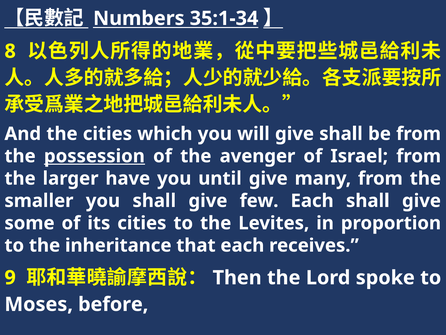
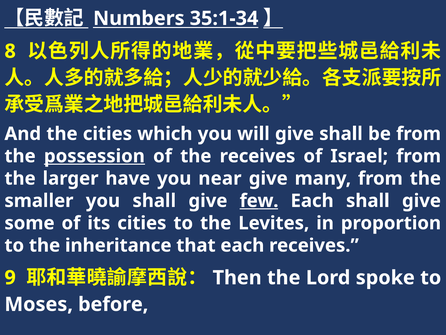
the avenger: avenger -> receives
until: until -> near
few underline: none -> present
